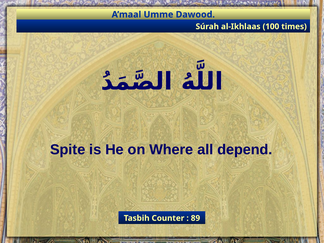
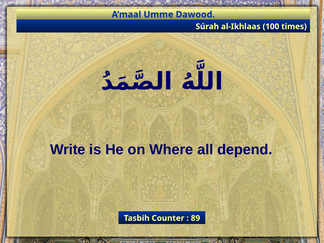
Spite: Spite -> Write
